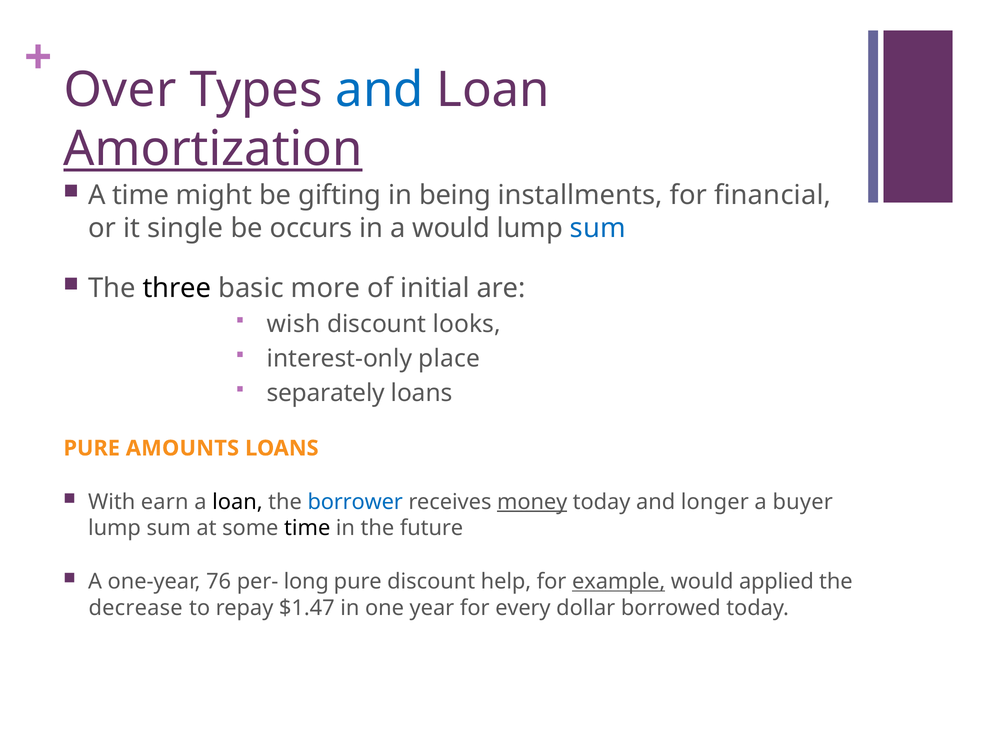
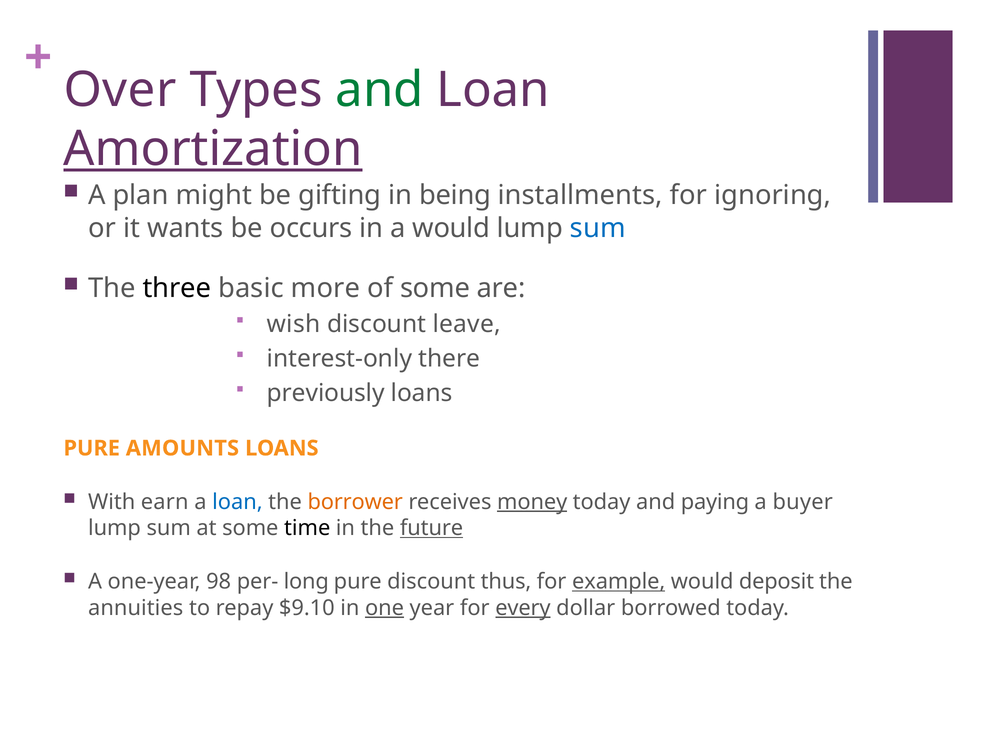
and at (380, 90) colour: blue -> green
A time: time -> plan
financial: financial -> ignoring
single: single -> wants
of initial: initial -> some
looks: looks -> leave
place: place -> there
separately: separately -> previously
loan at (237, 502) colour: black -> blue
borrower colour: blue -> orange
longer: longer -> paying
future underline: none -> present
76: 76 -> 98
help: help -> thus
applied: applied -> deposit
decrease: decrease -> annuities
$1.47: $1.47 -> $9.10
one underline: none -> present
every underline: none -> present
